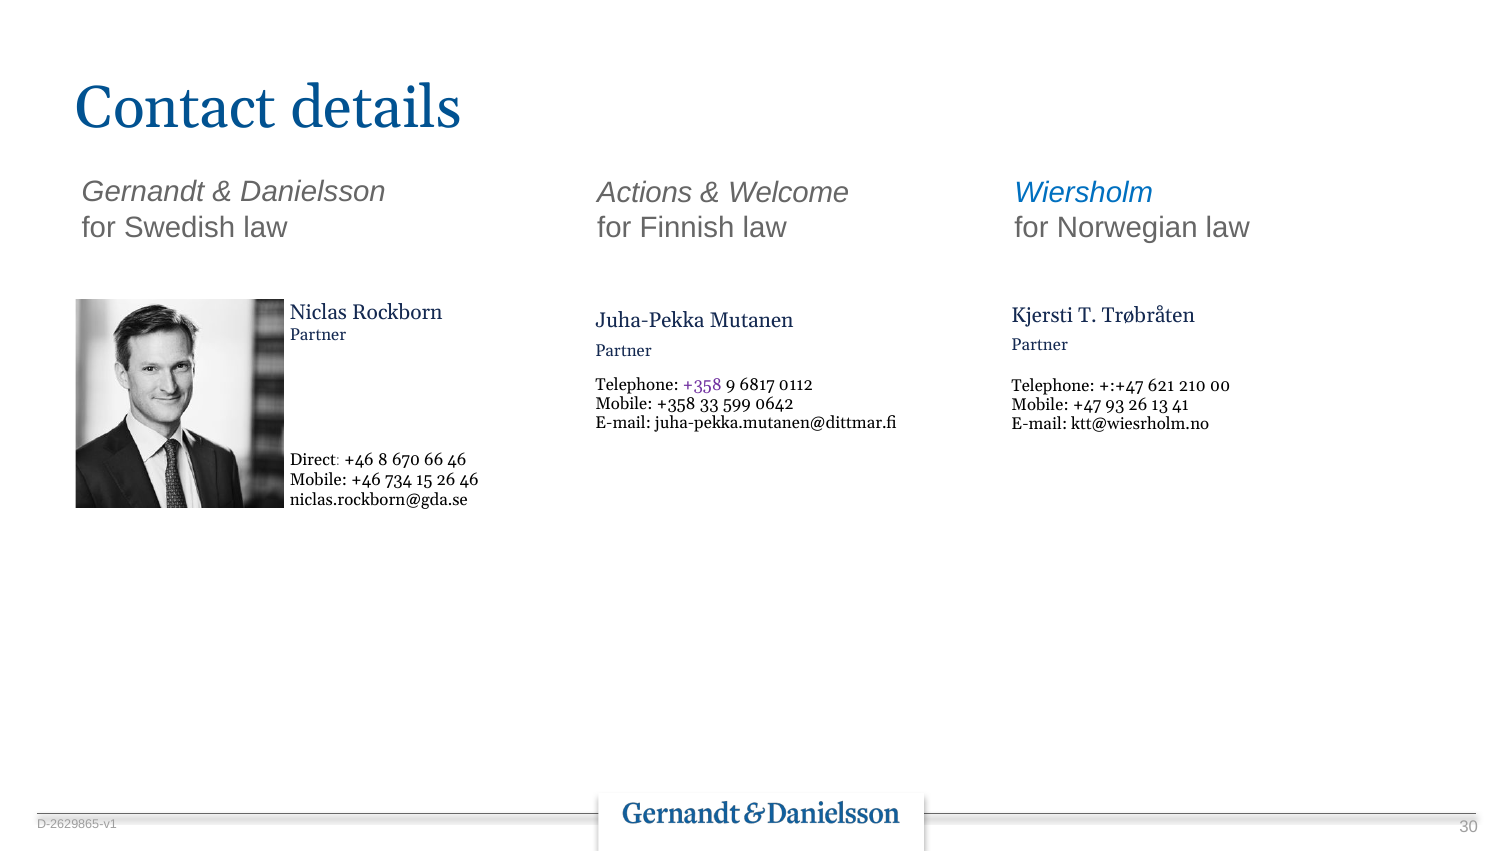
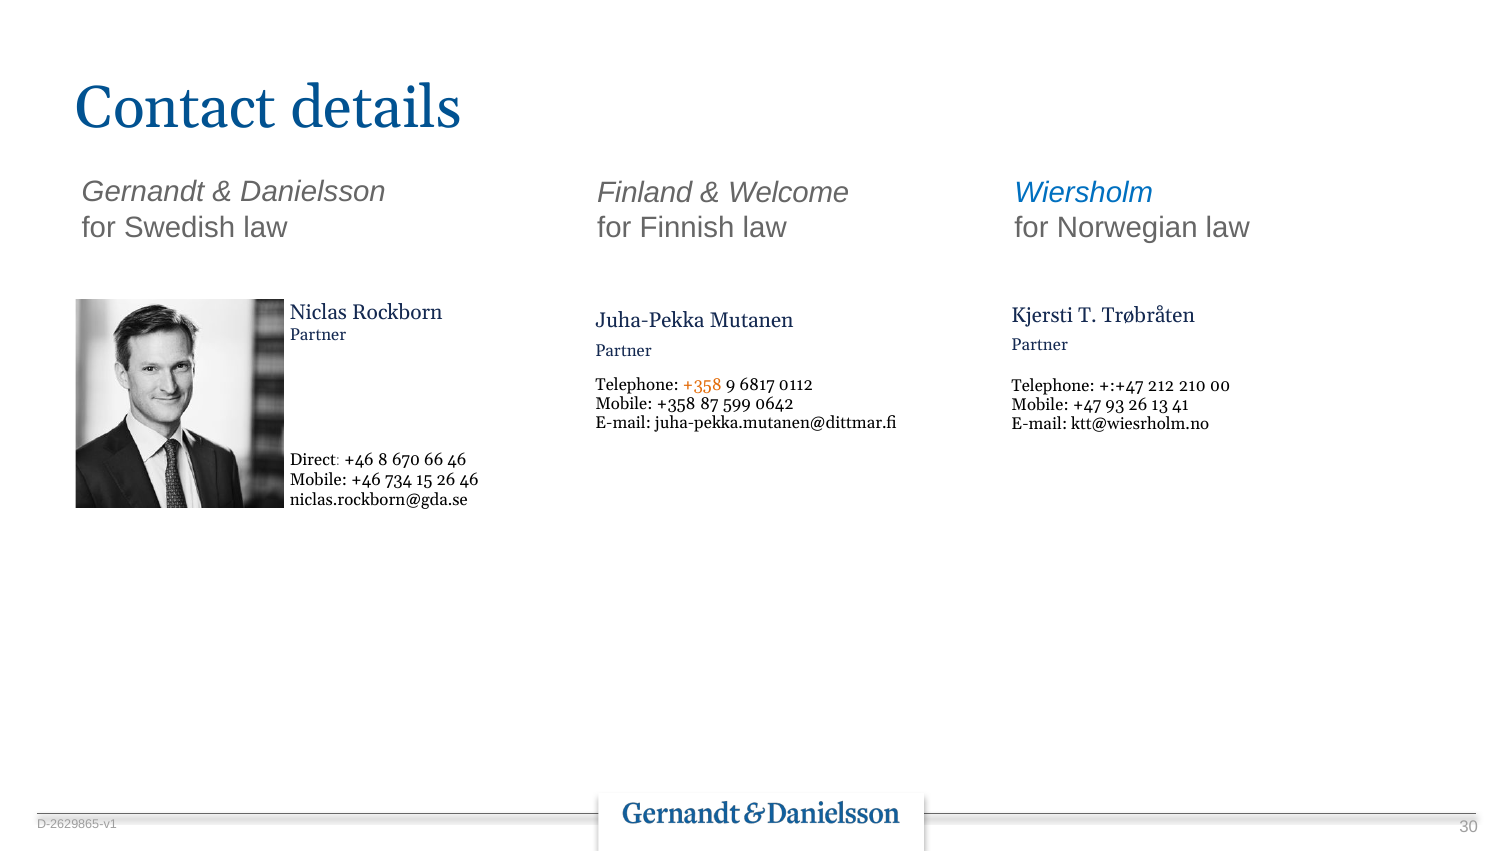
Actions: Actions -> Finland
+358 at (702, 385) colour: purple -> orange
621: 621 -> 212
33: 33 -> 87
